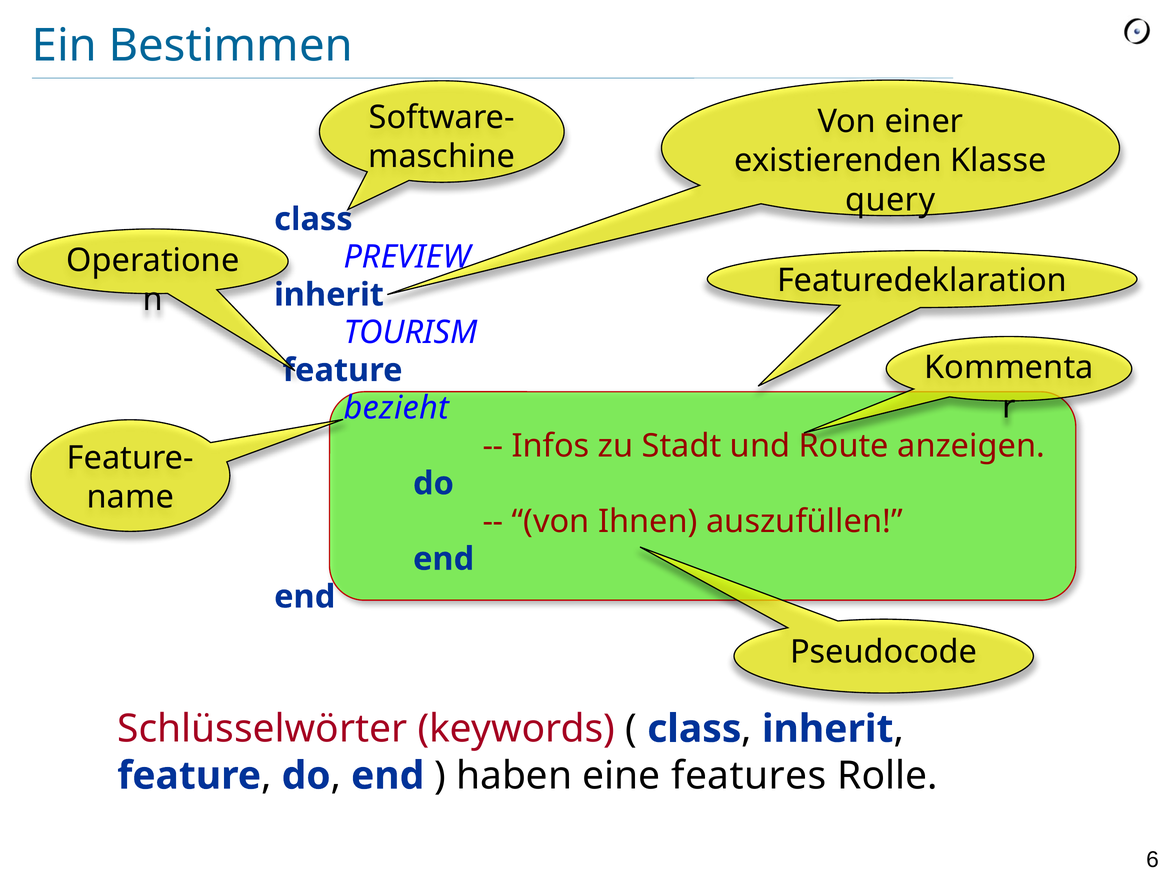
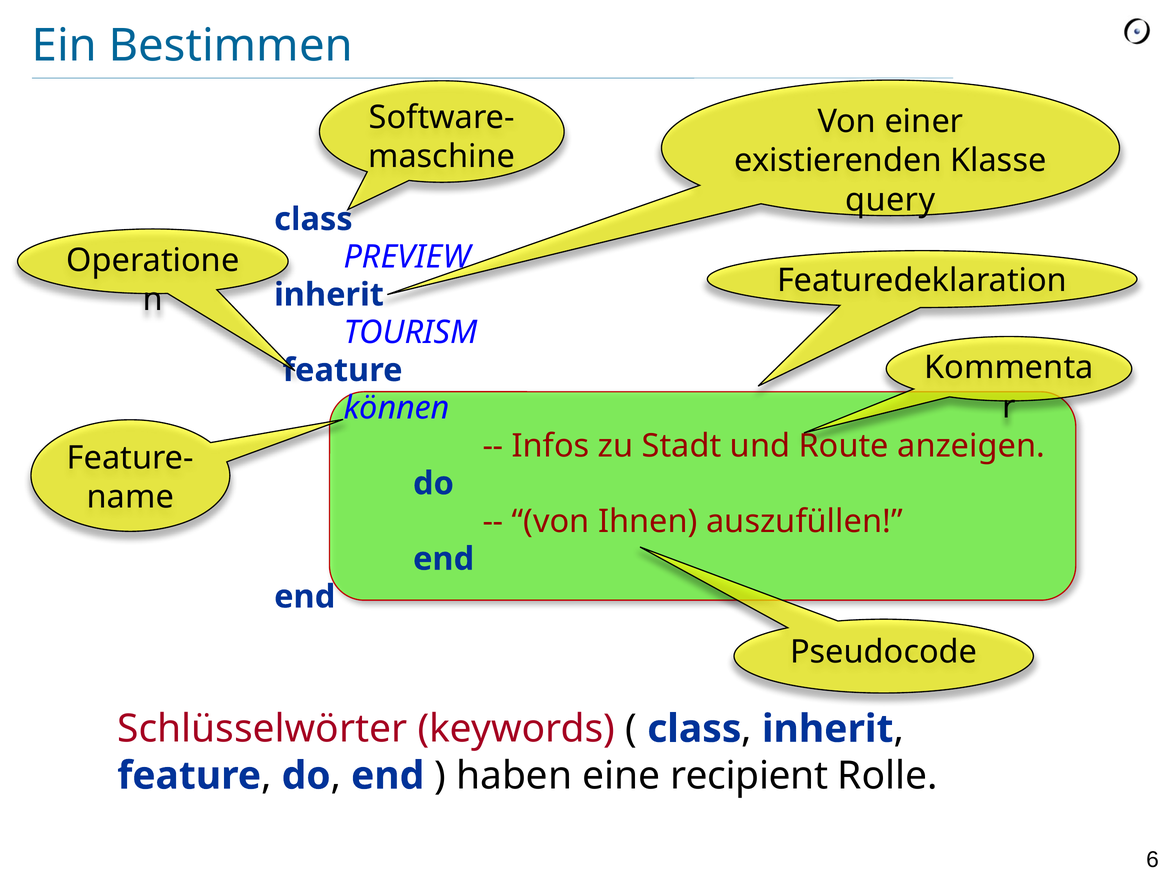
bezieht: bezieht -> können
features: features -> recipient
